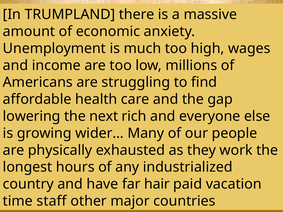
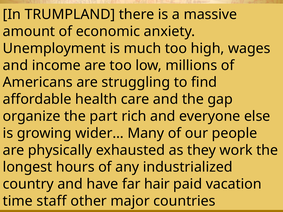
lowering: lowering -> organize
next: next -> part
